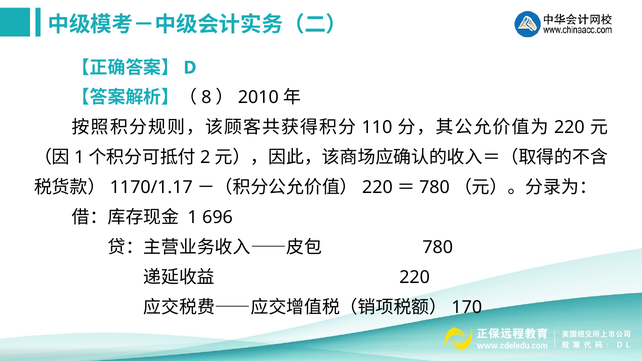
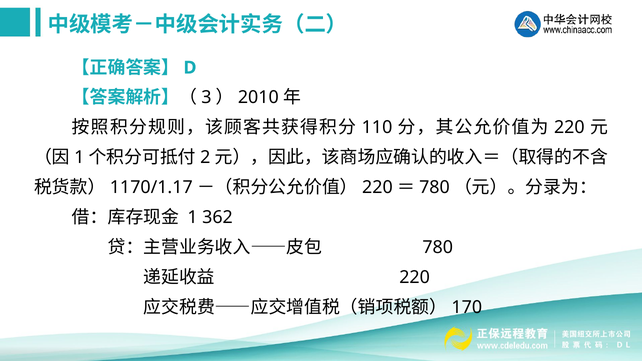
8: 8 -> 3
696: 696 -> 362
